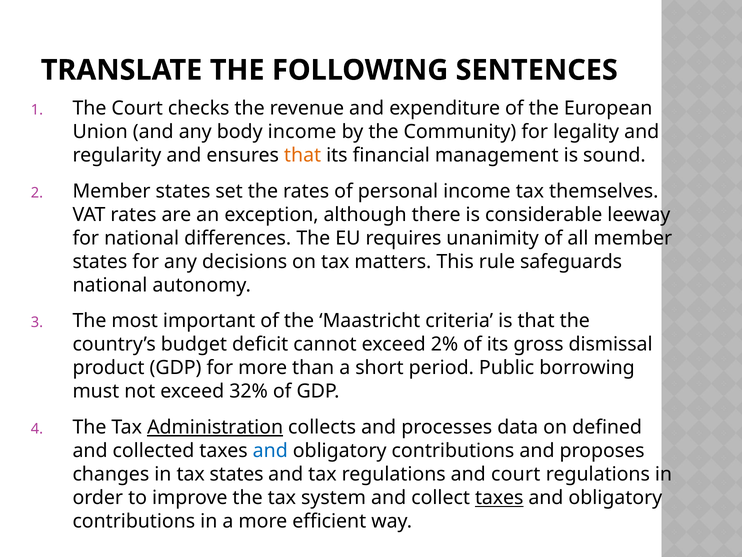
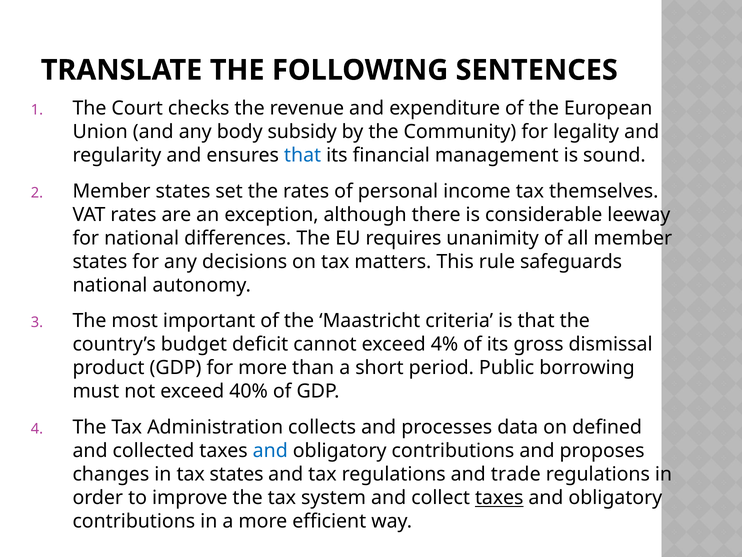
body income: income -> subsidy
that at (303, 155) colour: orange -> blue
2%: 2% -> 4%
32%: 32% -> 40%
Administration underline: present -> none
and court: court -> trade
